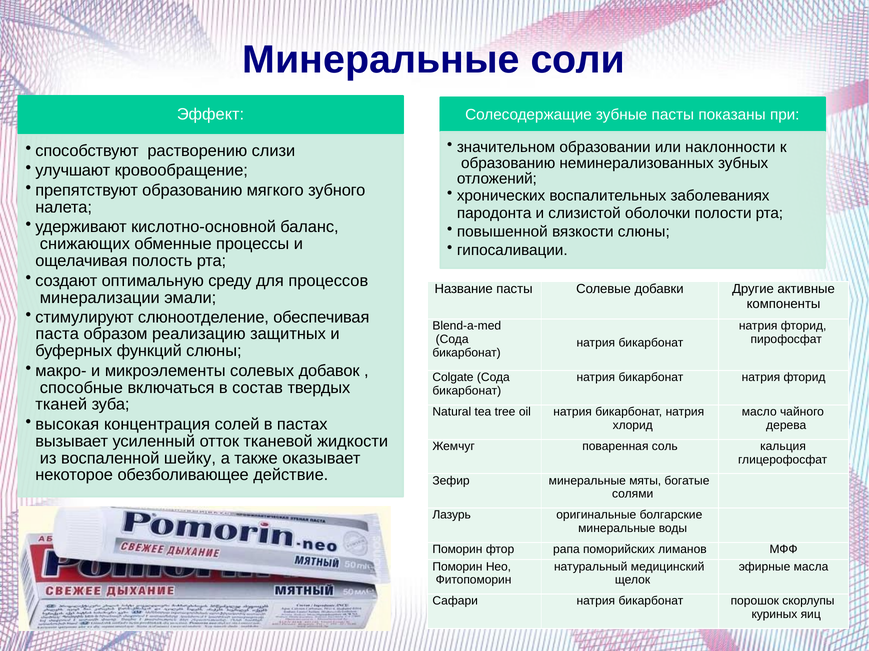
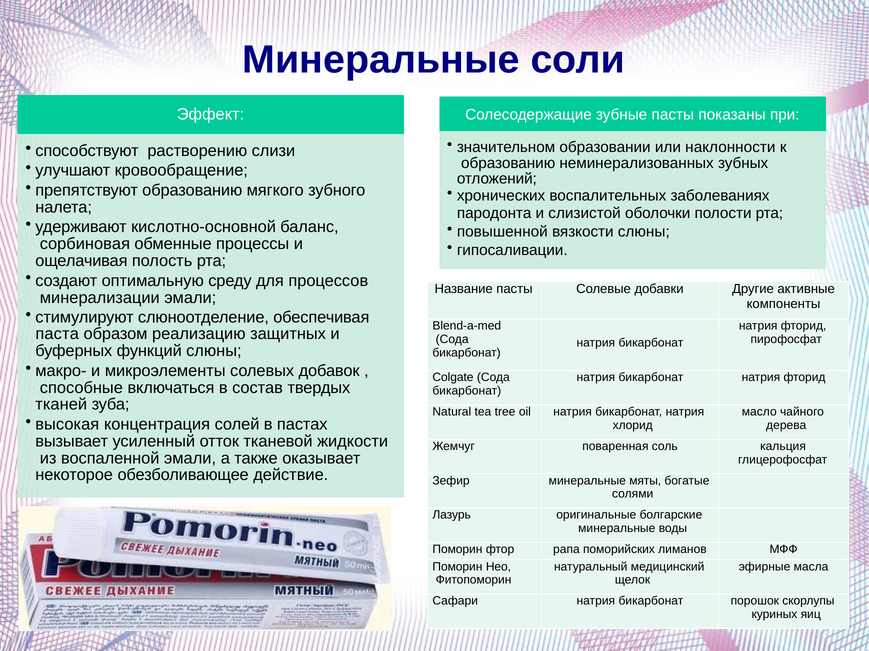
снижающих: снижающих -> сорбиновая
воспаленной шейку: шейку -> эмали
